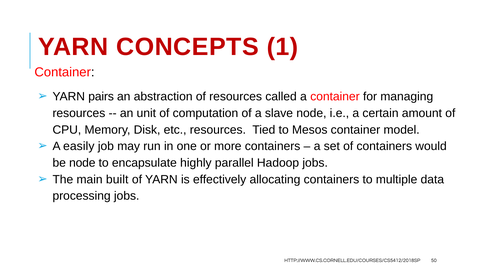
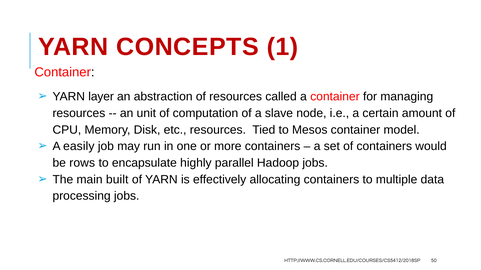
pairs: pairs -> layer
be node: node -> rows
